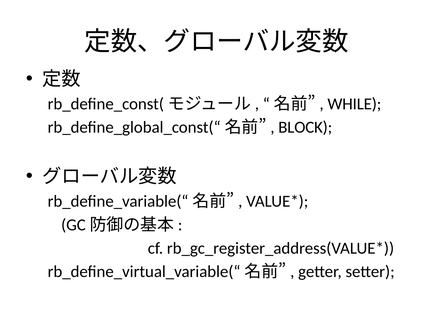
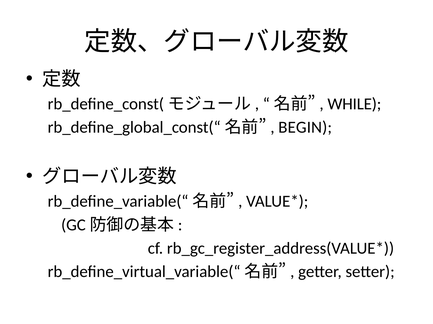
BLOCK: BLOCK -> BEGIN
